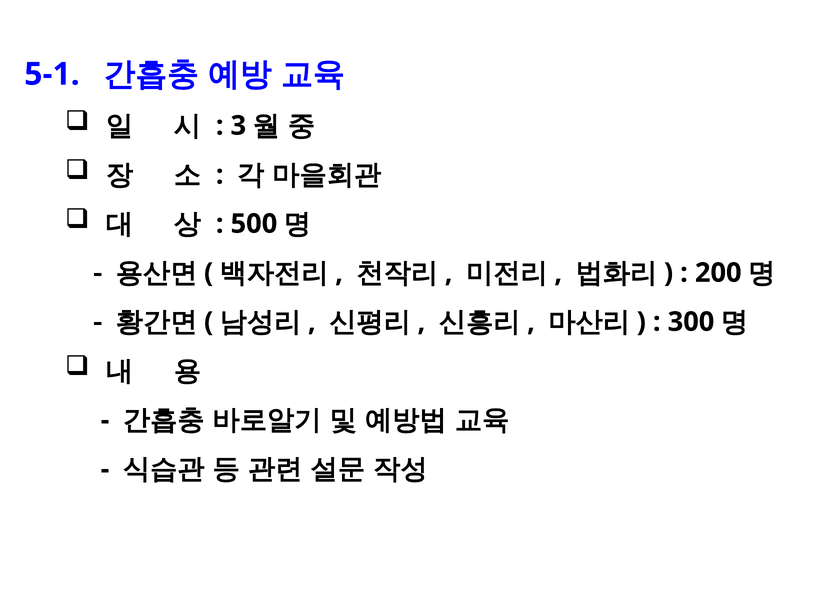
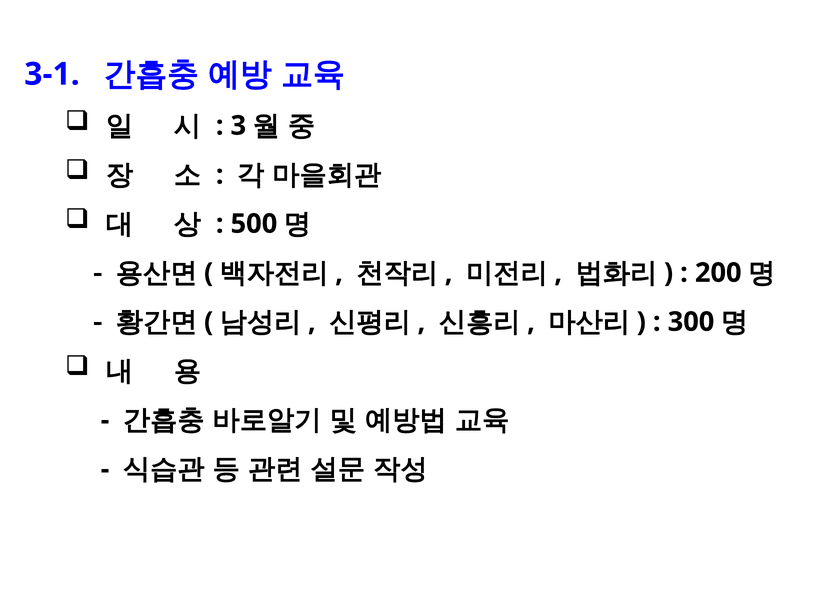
5-1: 5-1 -> 3-1
